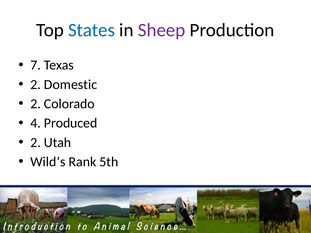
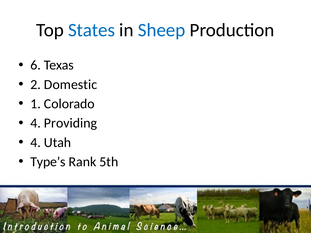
Sheep colour: purple -> blue
7: 7 -> 6
2 at (36, 104): 2 -> 1
Produced: Produced -> Providing
2 at (36, 143): 2 -> 4
Wild’s: Wild’s -> Type’s
